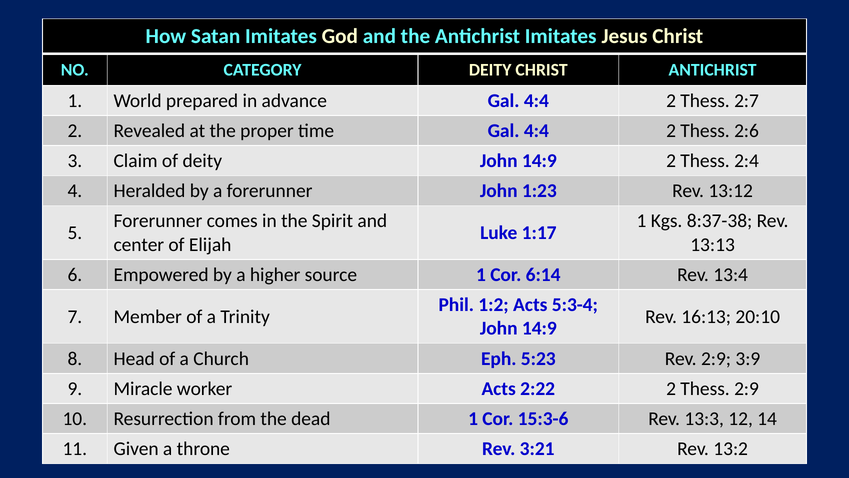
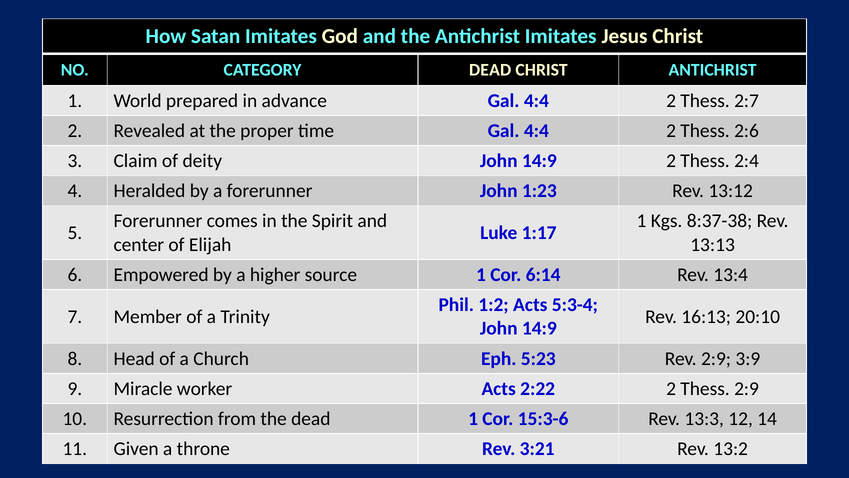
CATEGORY DEITY: DEITY -> DEAD
